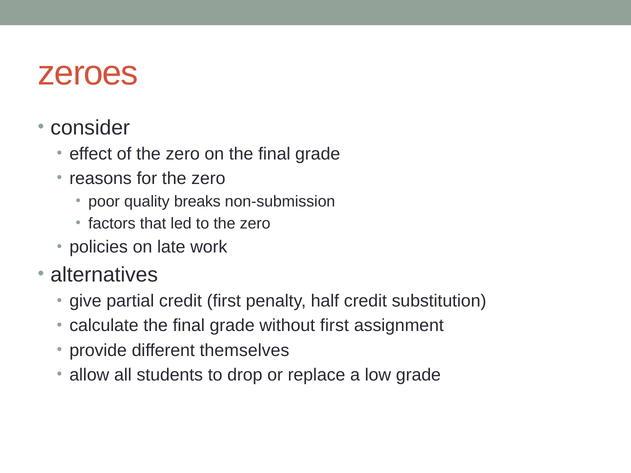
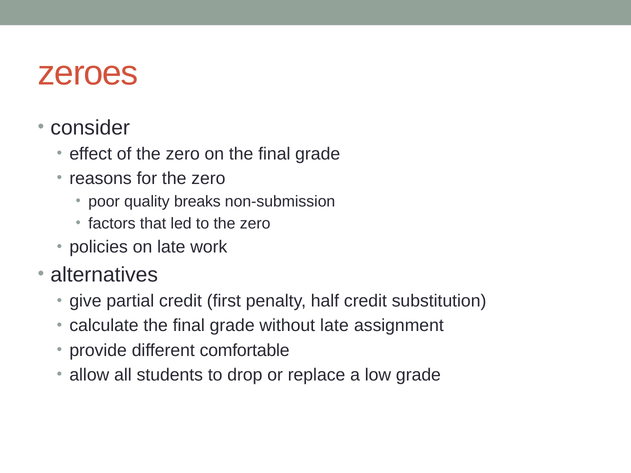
without first: first -> late
themselves: themselves -> comfortable
